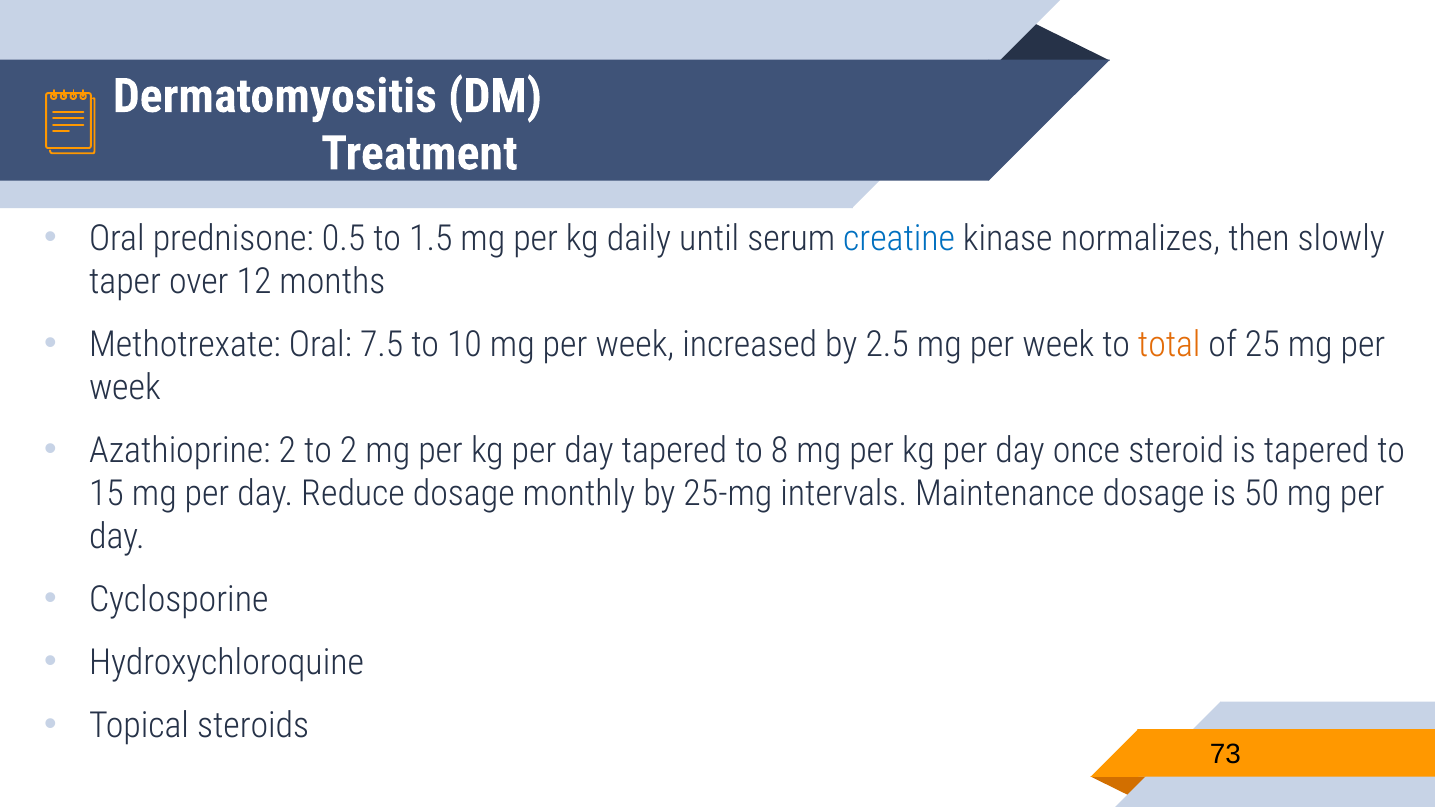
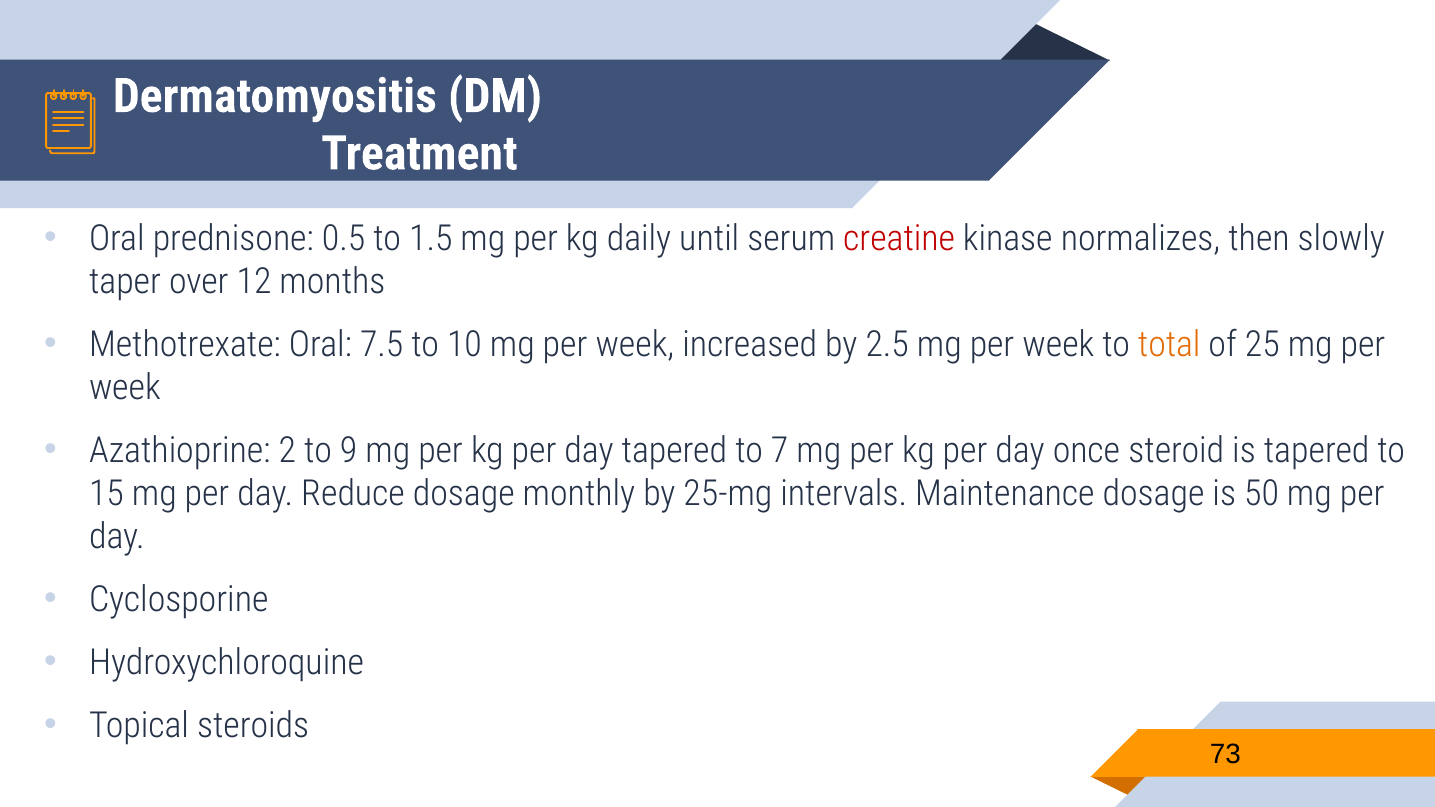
creatine colour: blue -> red
to 2: 2 -> 9
8: 8 -> 7
